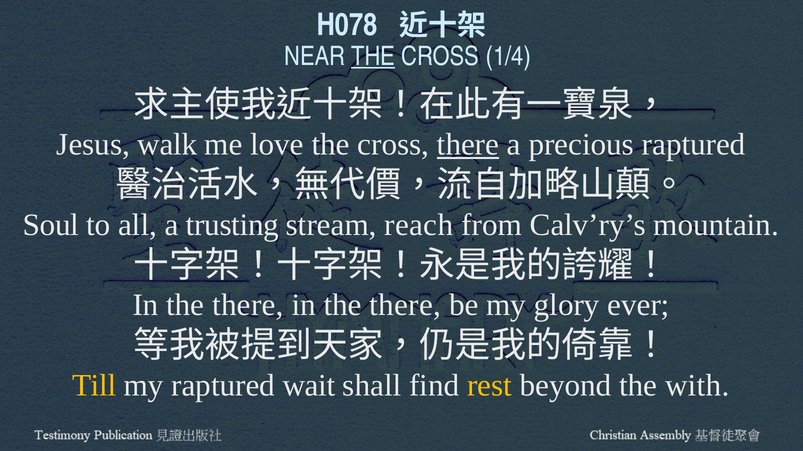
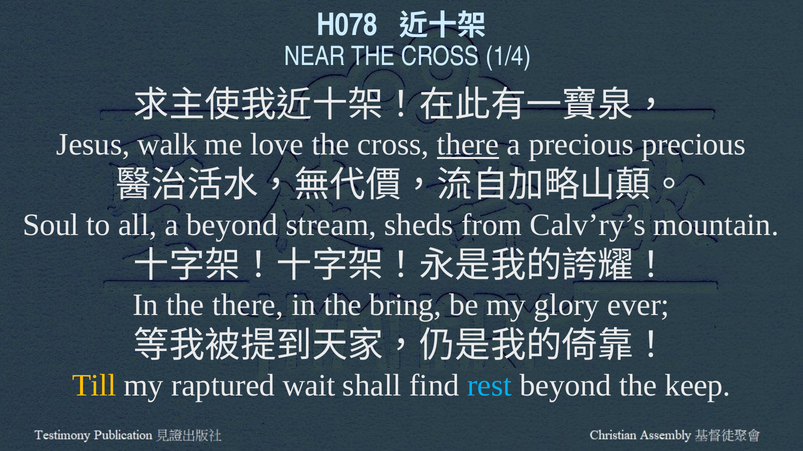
THE at (373, 57) underline: present -> none
precious raptured: raptured -> precious
a trusting: trusting -> beyond
reach: reach -> sheds
there at (405, 306): there -> bring
rest colour: yellow -> light blue
with: with -> keep
